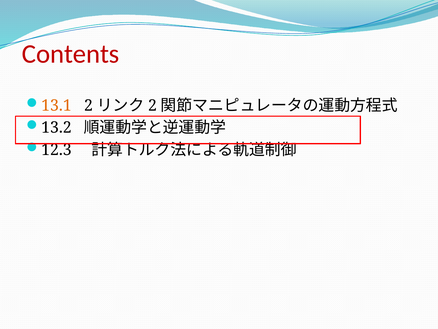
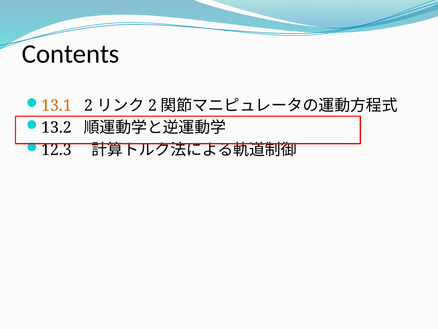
Contents colour: red -> black
